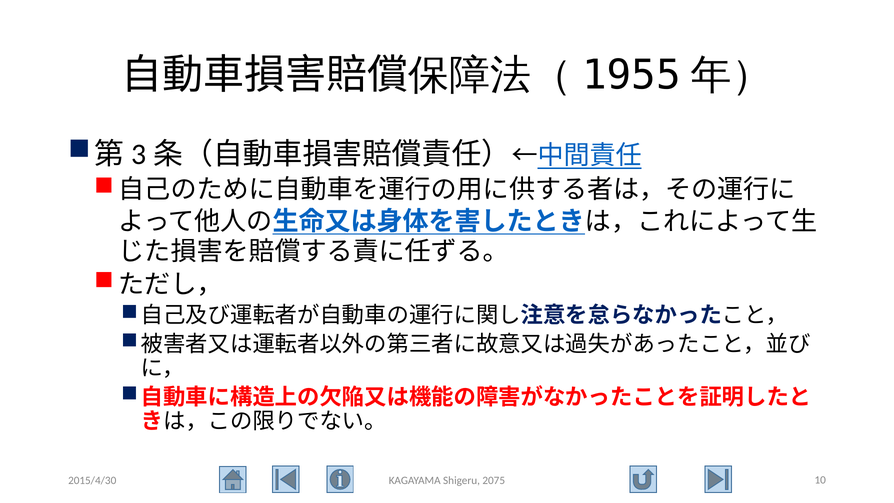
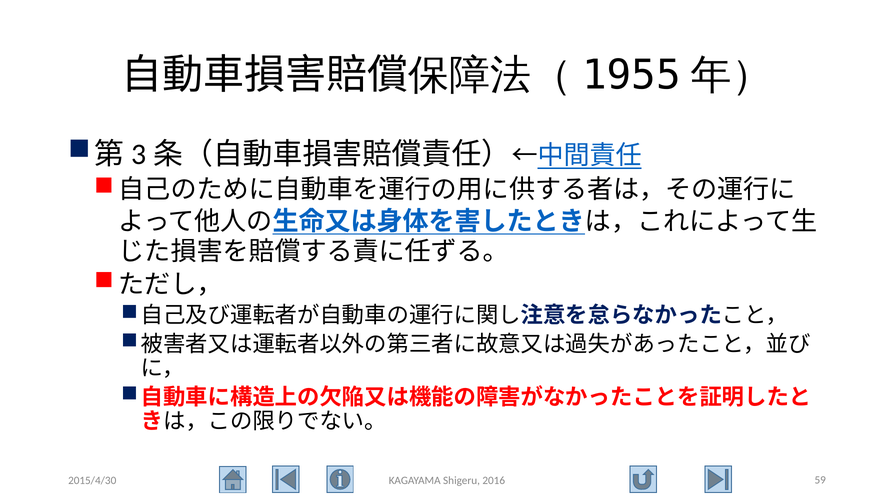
2075: 2075 -> 2016
10: 10 -> 59
